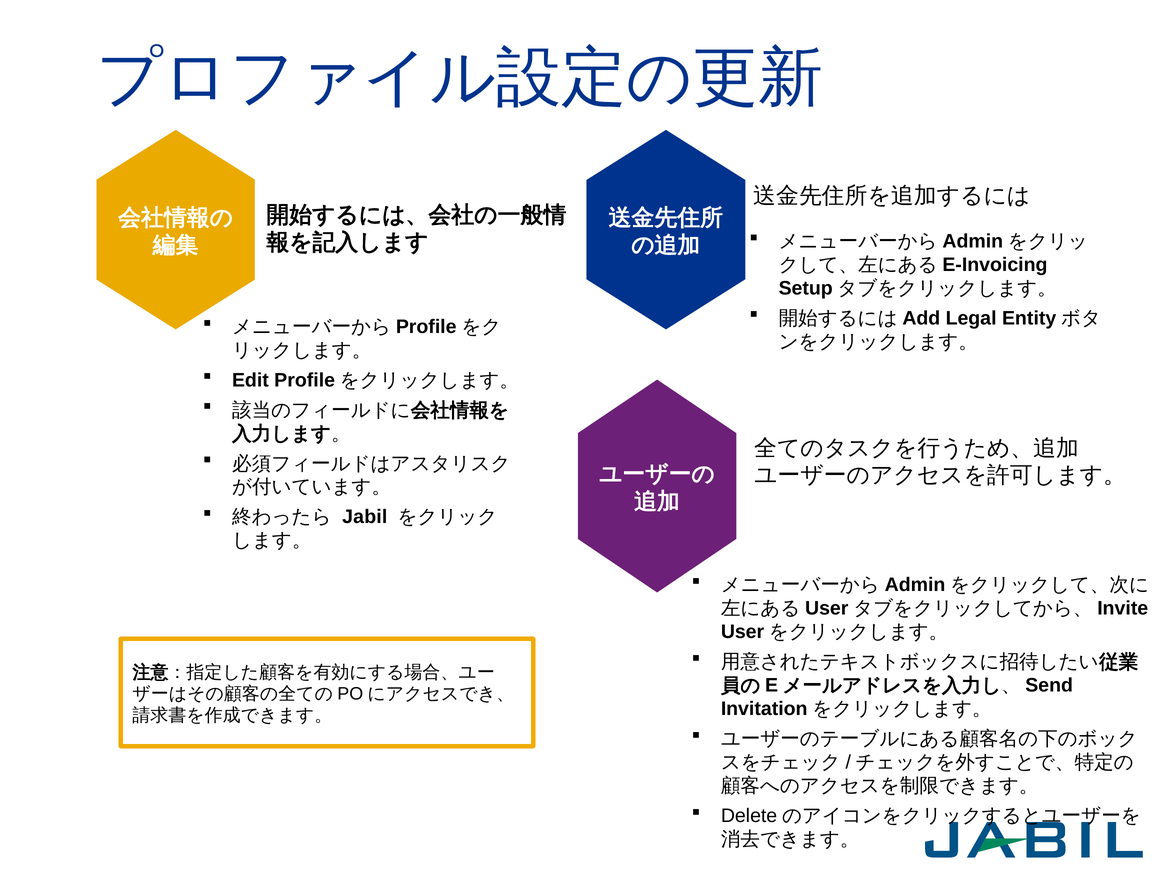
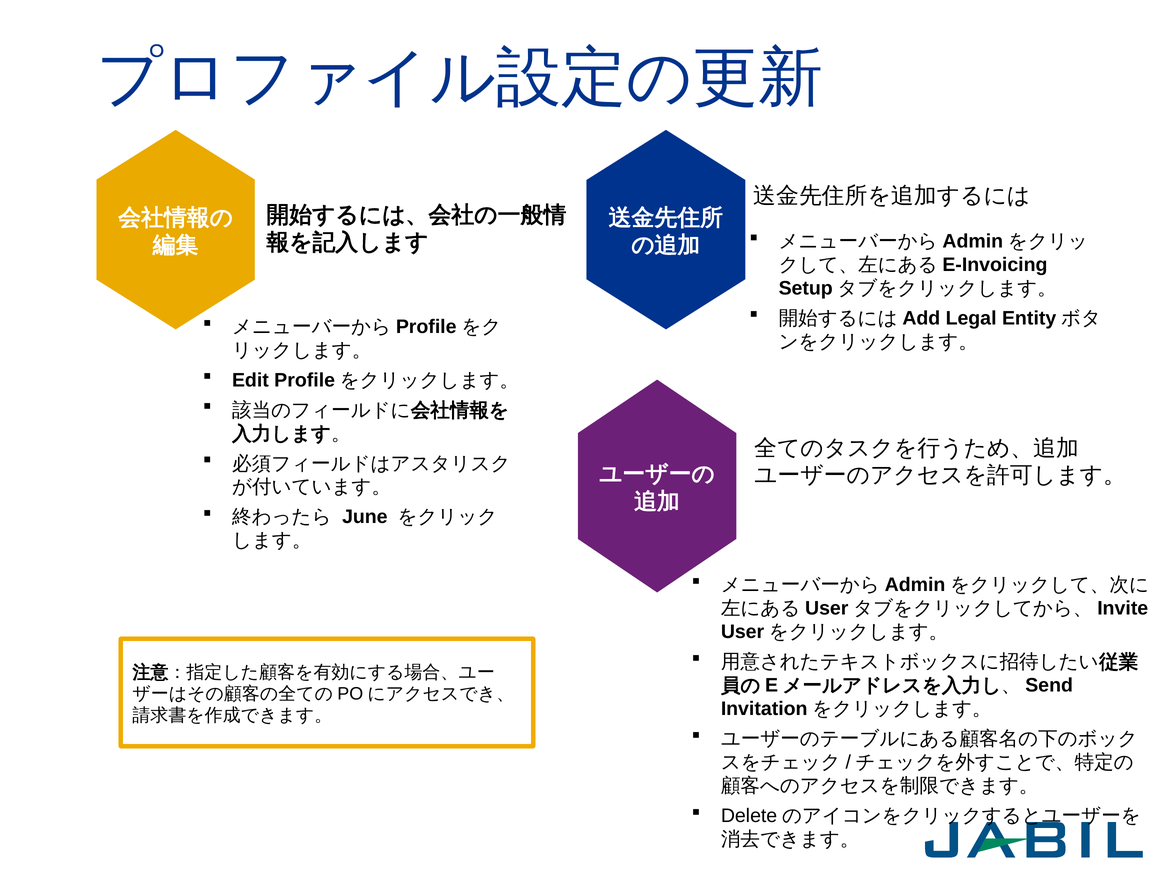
Jabil: Jabil -> June
